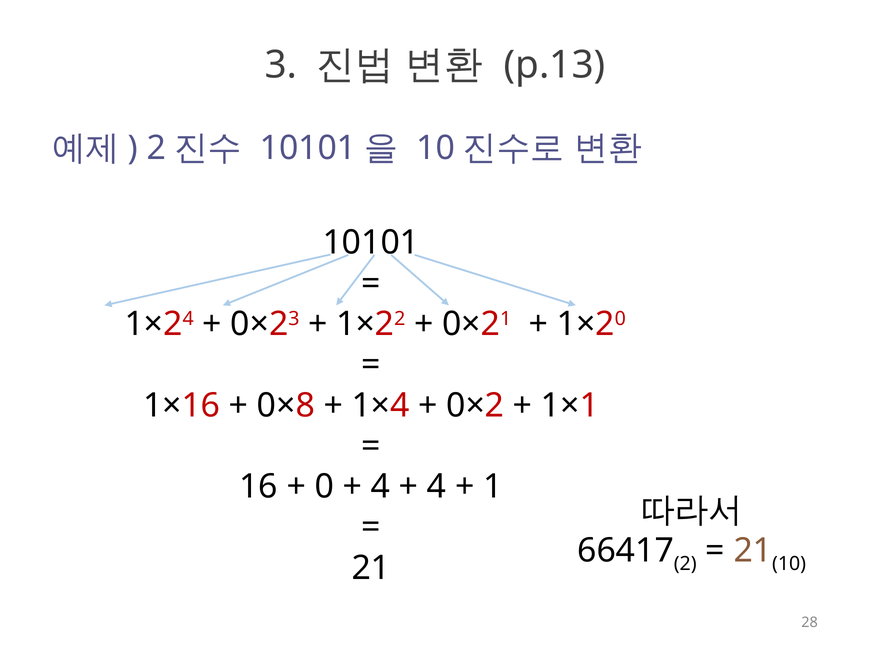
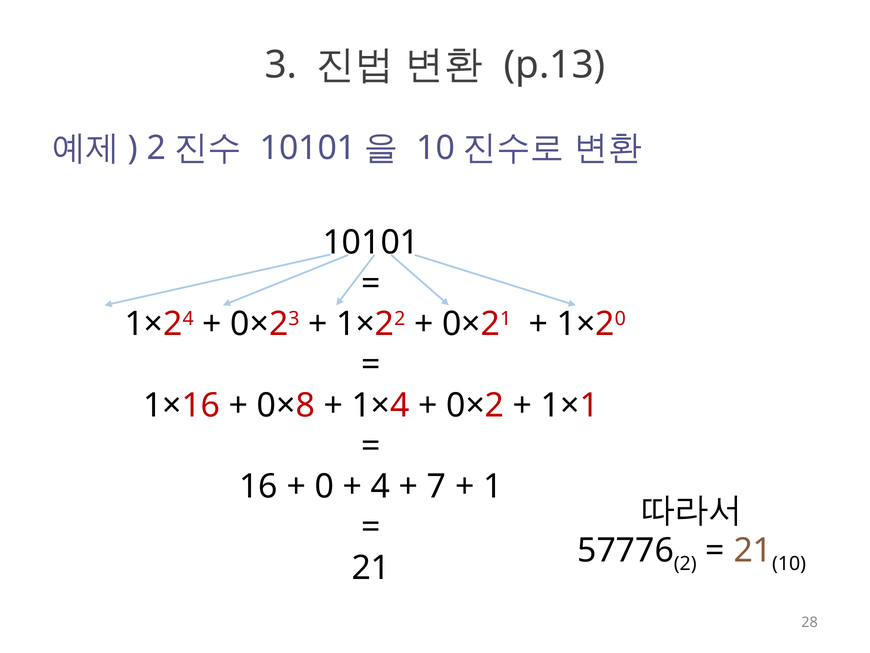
4 at (437, 486): 4 -> 7
66417: 66417 -> 57776
